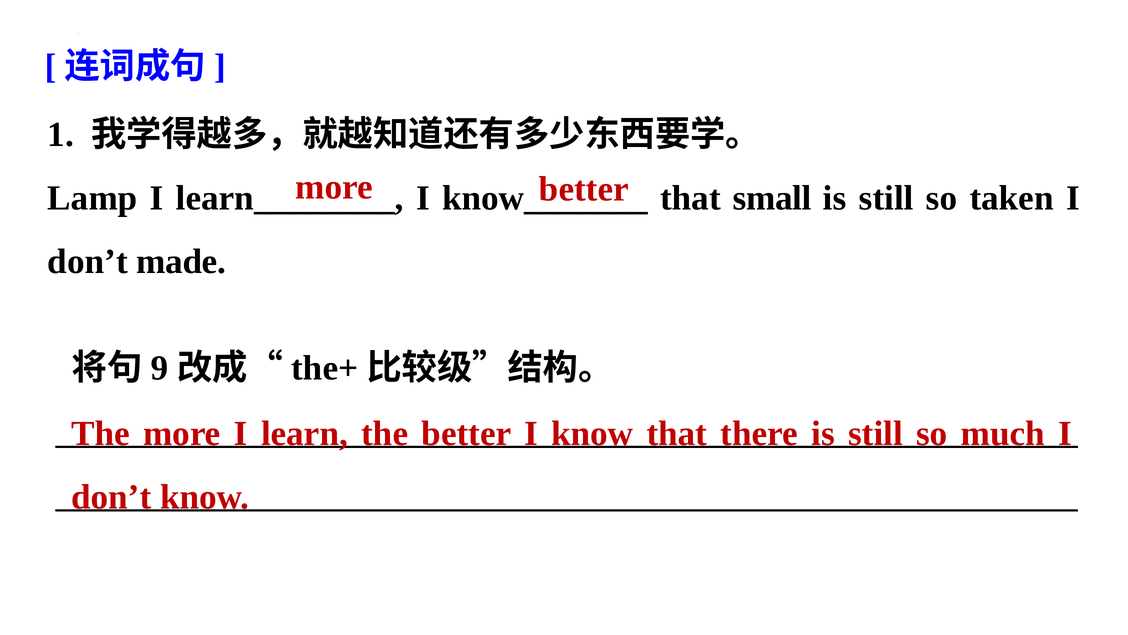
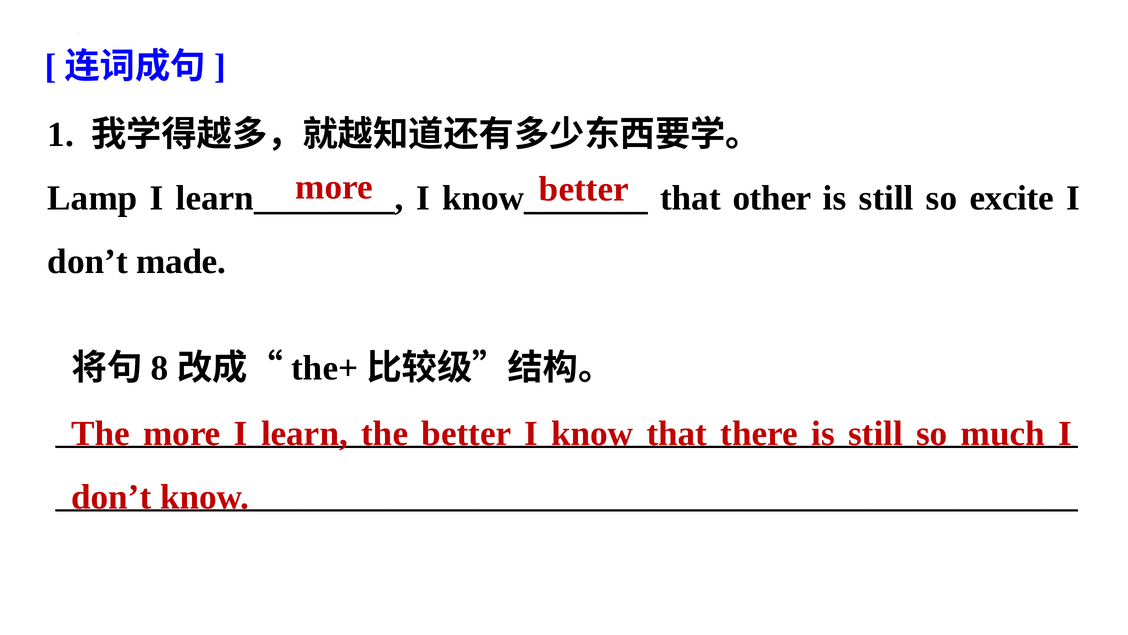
small: small -> other
taken: taken -> excite
9: 9 -> 8
